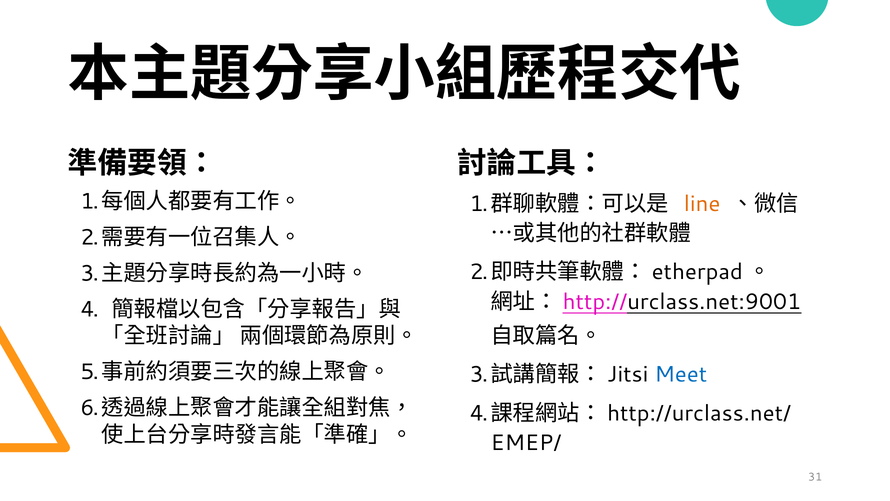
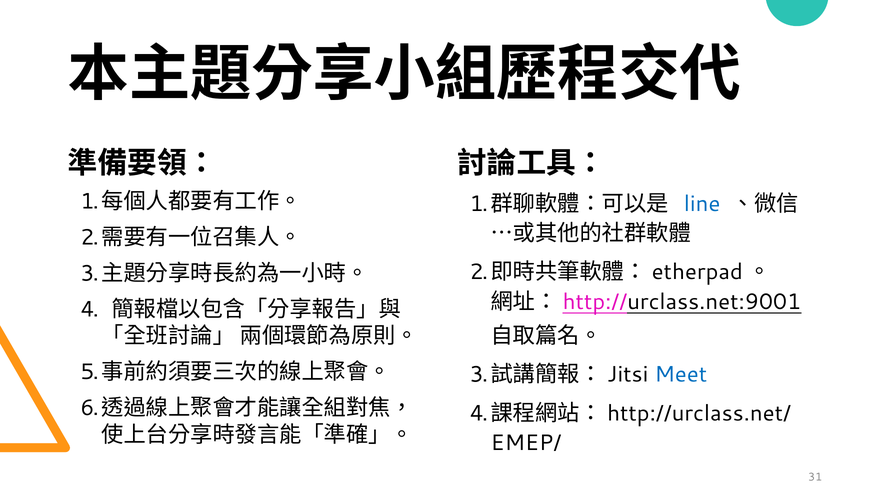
line colour: orange -> blue
